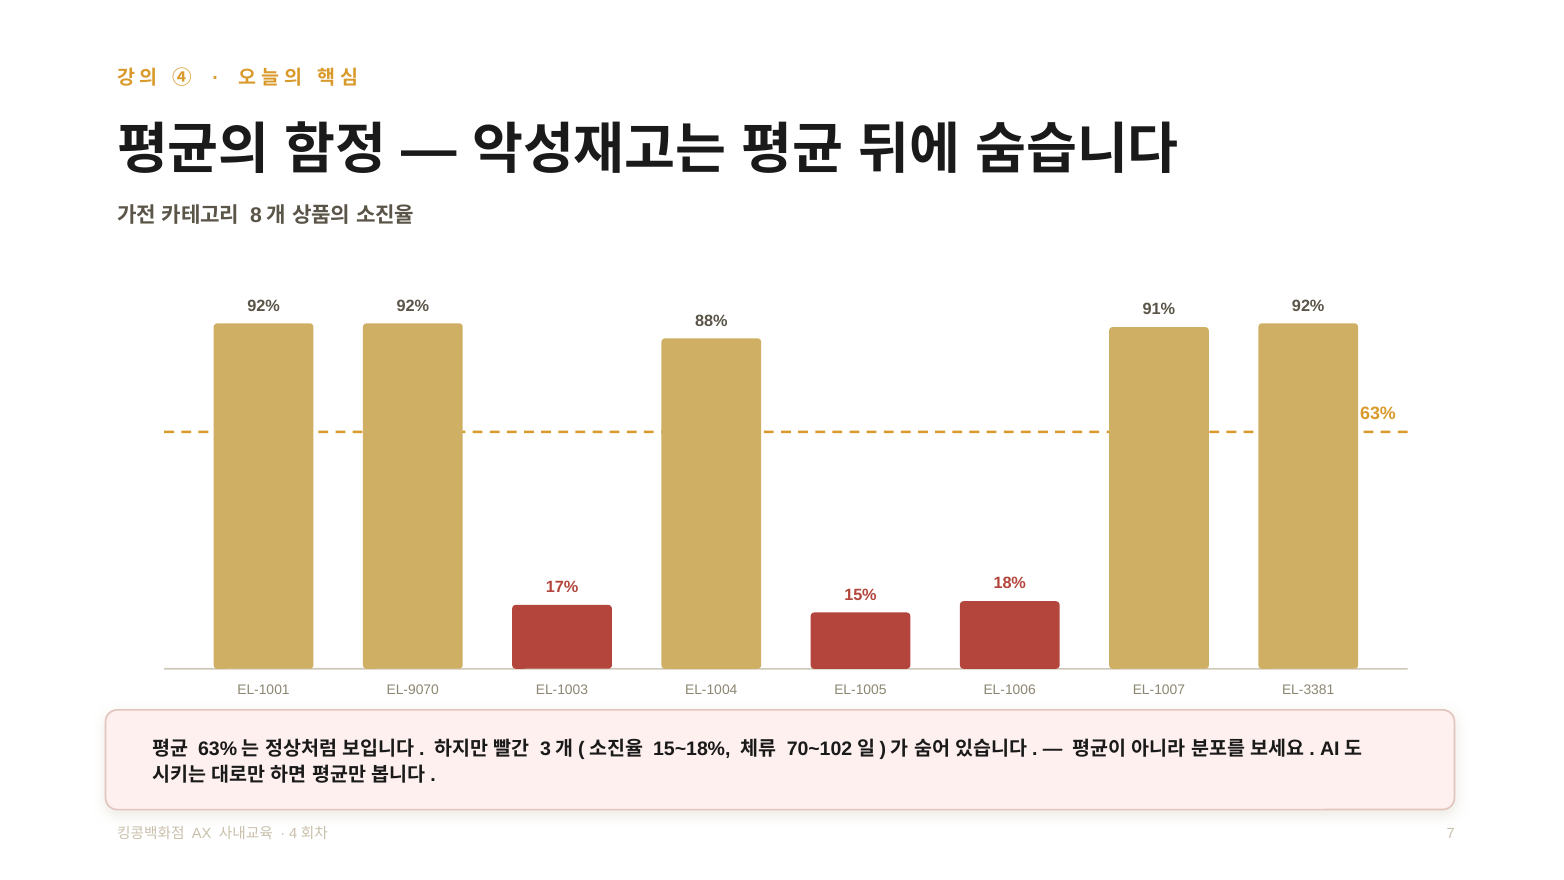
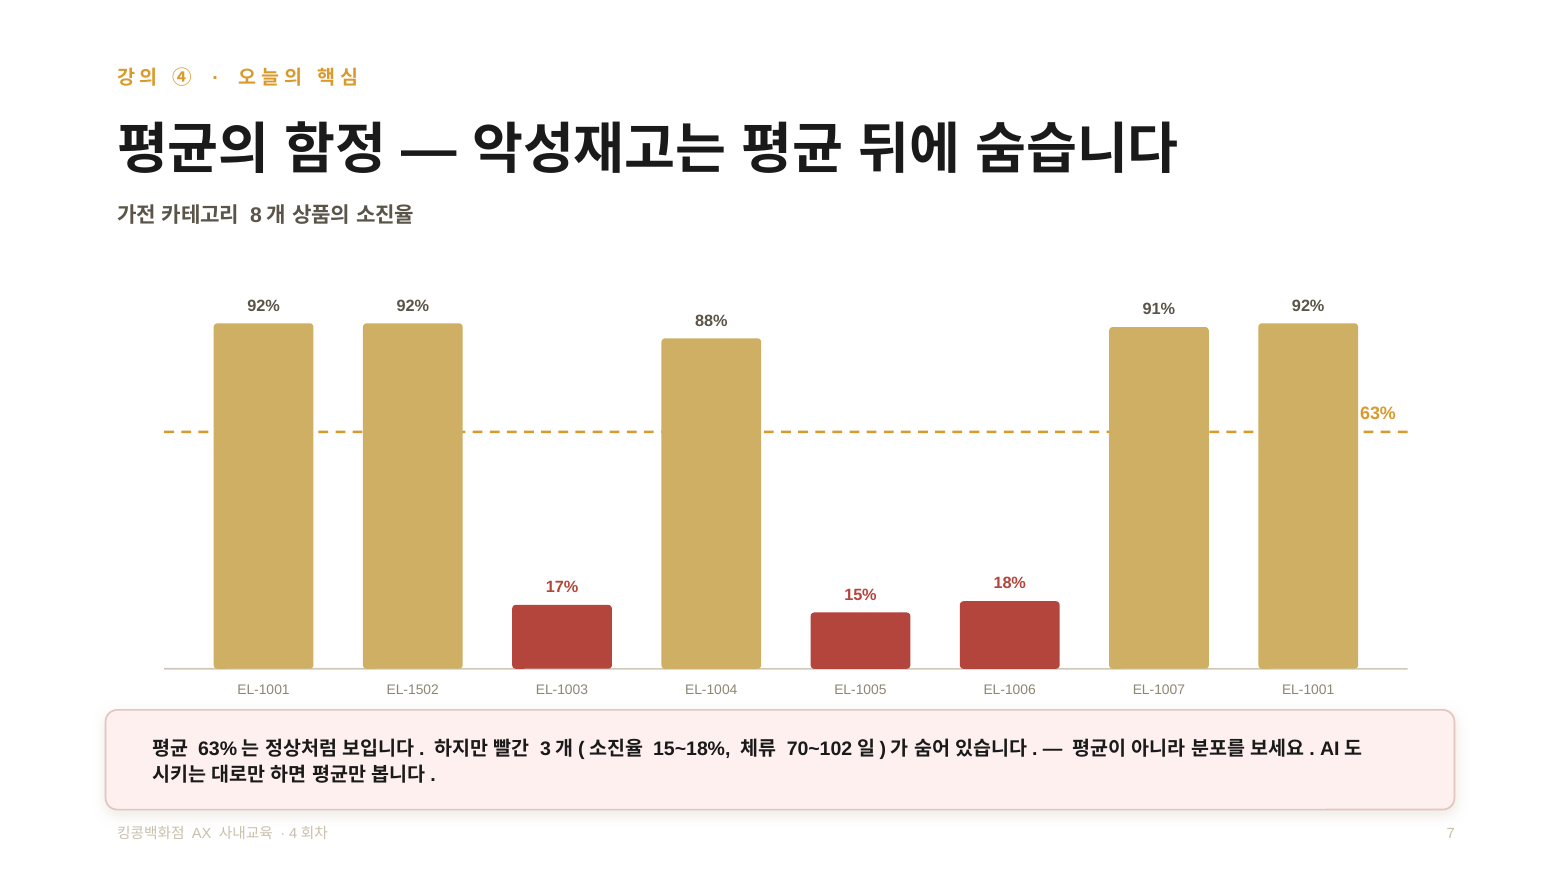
EL-9070: EL-9070 -> EL-1502
EL-3381 at (1308, 690): EL-3381 -> EL-1001
